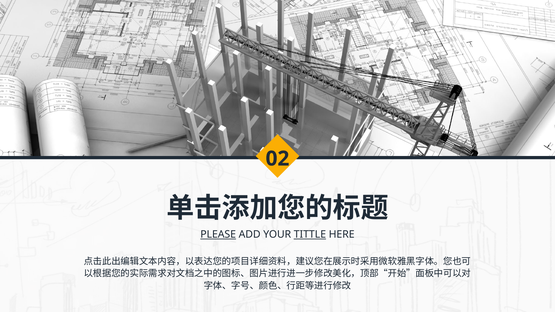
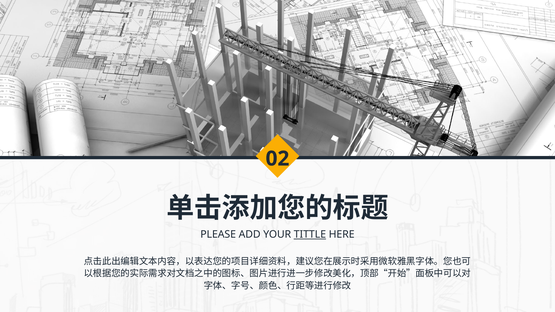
PLEASE underline: present -> none
